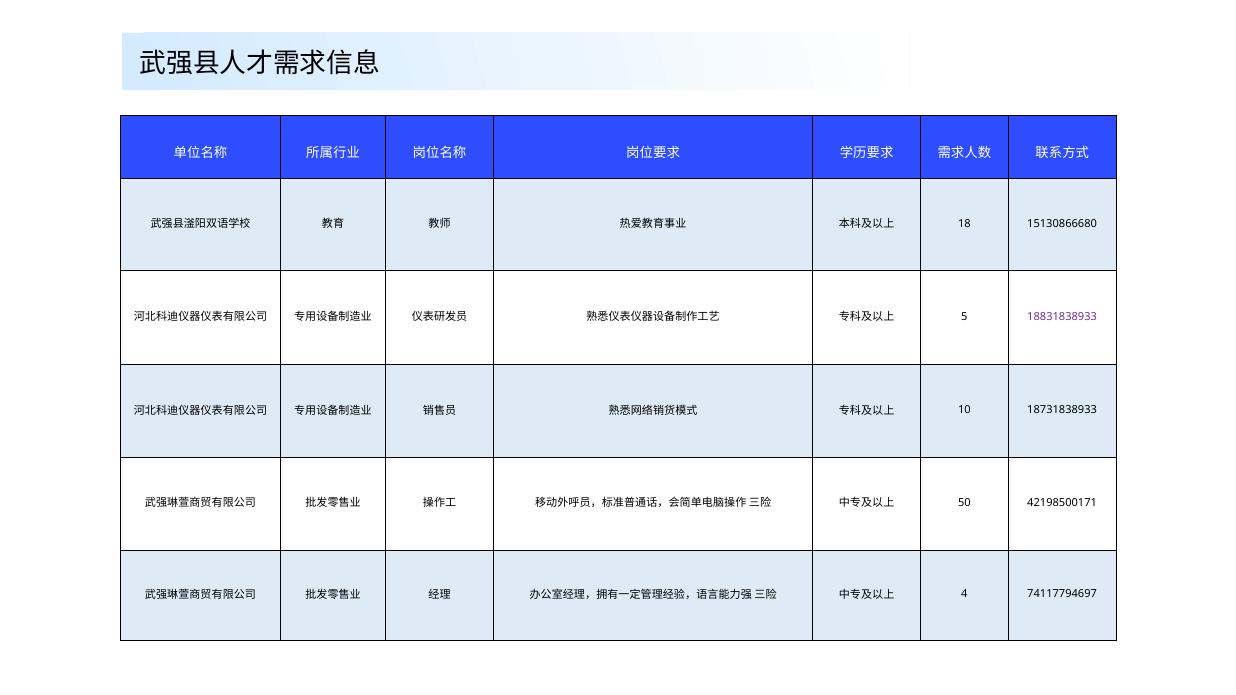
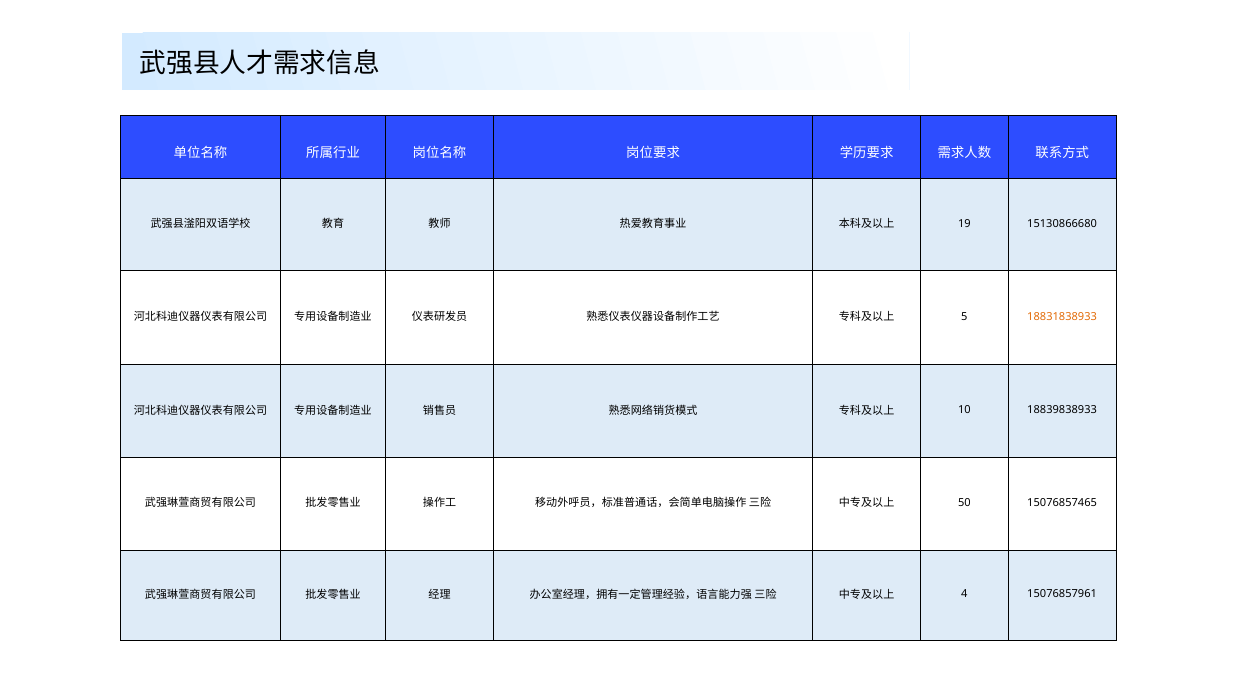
18: 18 -> 19
18831838933 colour: purple -> orange
18731838933: 18731838933 -> 18839838933
42198500171: 42198500171 -> 15076857465
74117794697: 74117794697 -> 15076857961
